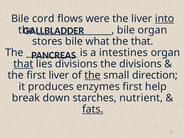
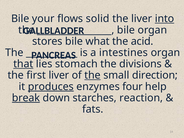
cord: cord -> your
were: were -> solid
the that: that -> acid
lies divisions: divisions -> stomach
produces underline: none -> present
enzymes first: first -> four
break underline: none -> present
nutrient: nutrient -> reaction
fats underline: present -> none
